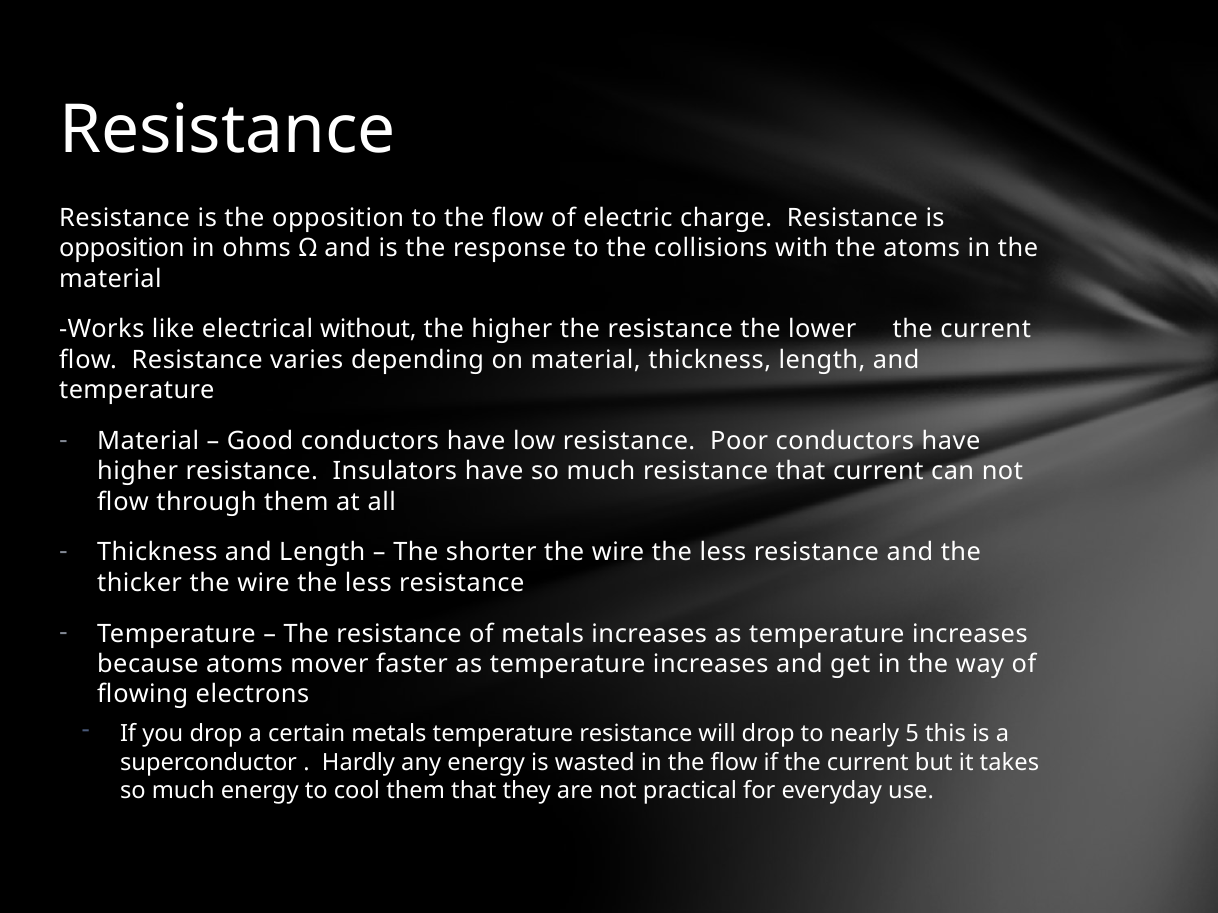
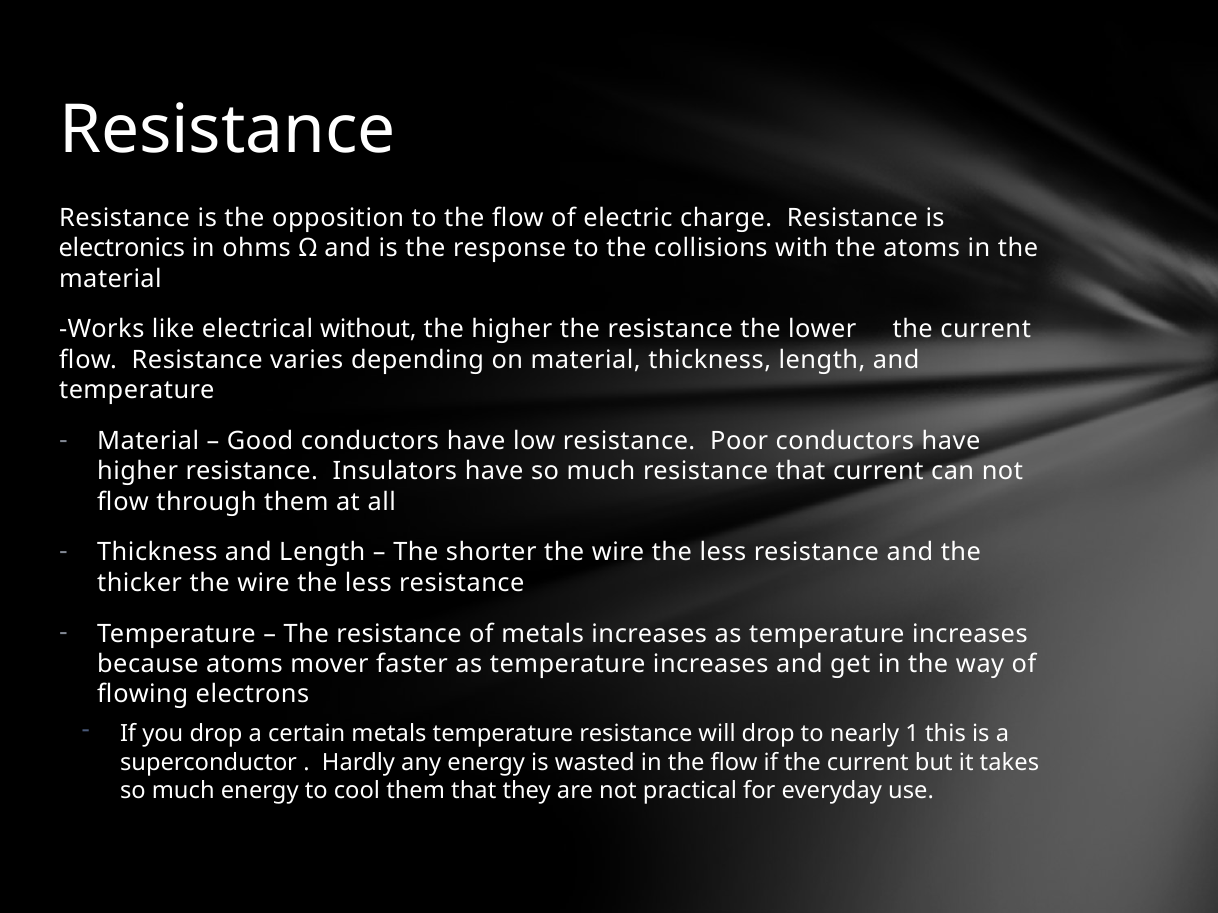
opposition at (122, 248): opposition -> electronics
5: 5 -> 1
